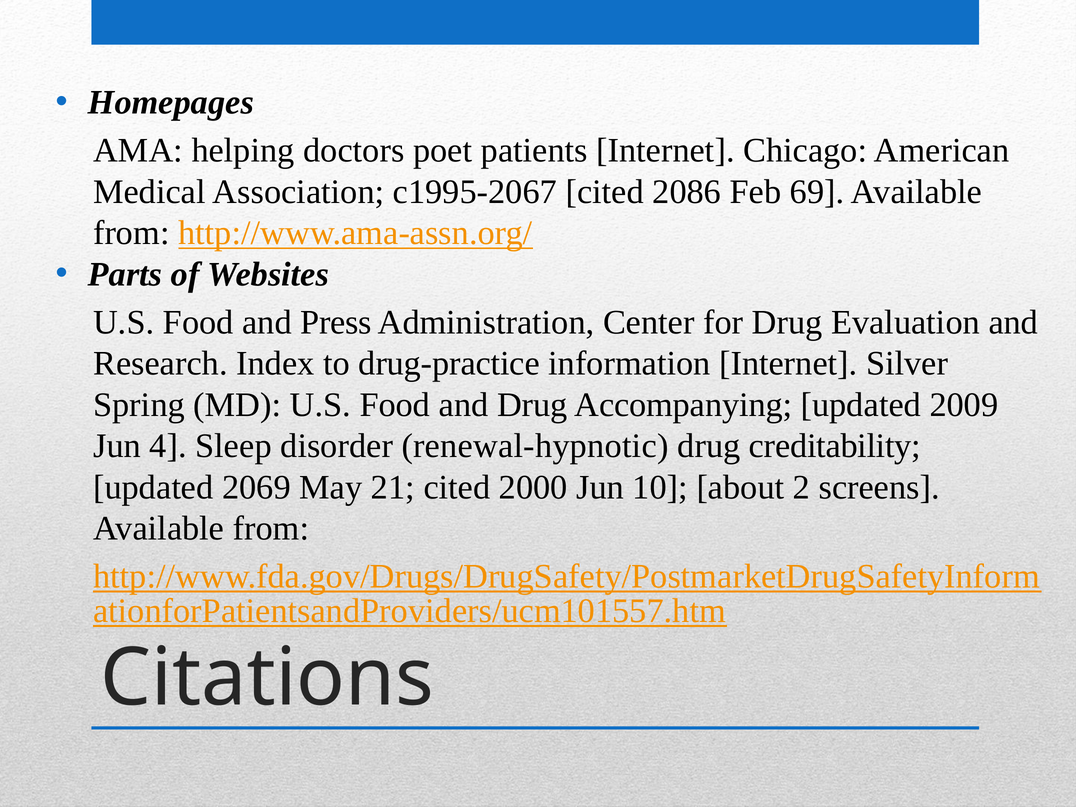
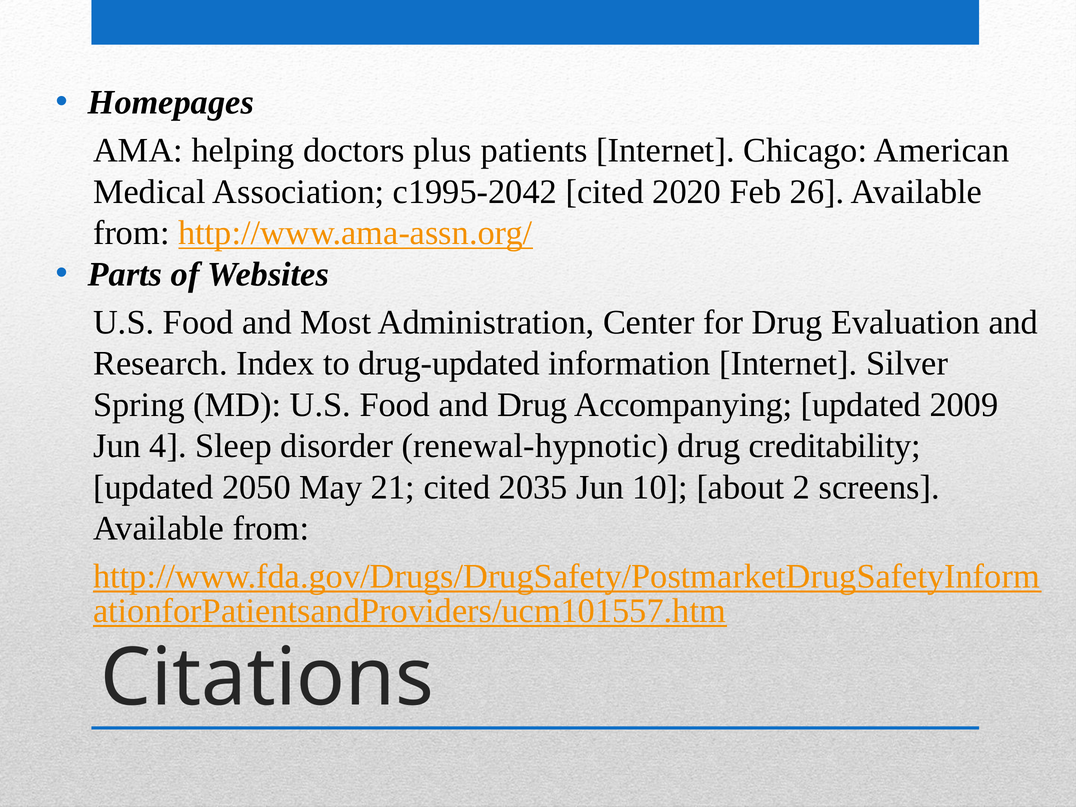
poet: poet -> plus
c1995-2067: c1995-2067 -> c1995-2042
2086: 2086 -> 2020
69: 69 -> 26
Press: Press -> Most
drug-practice: drug-practice -> drug-updated
2069: 2069 -> 2050
2000: 2000 -> 2035
